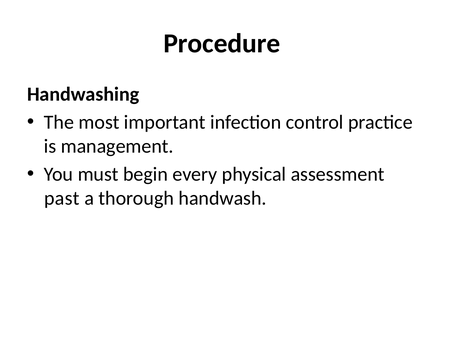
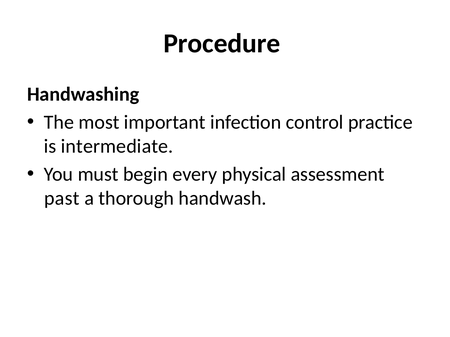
management: management -> intermediate
